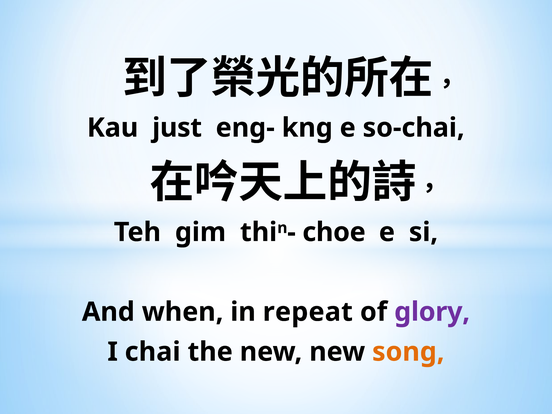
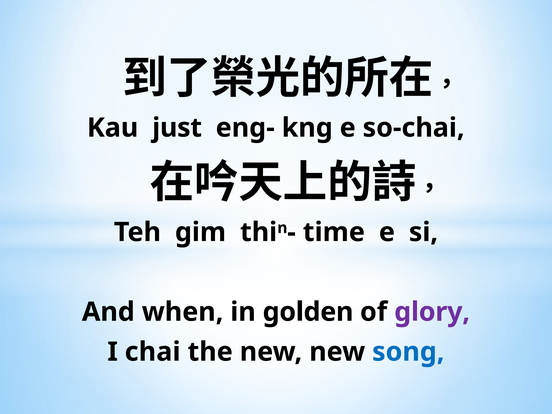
choe: choe -> time
repeat: repeat -> golden
song colour: orange -> blue
